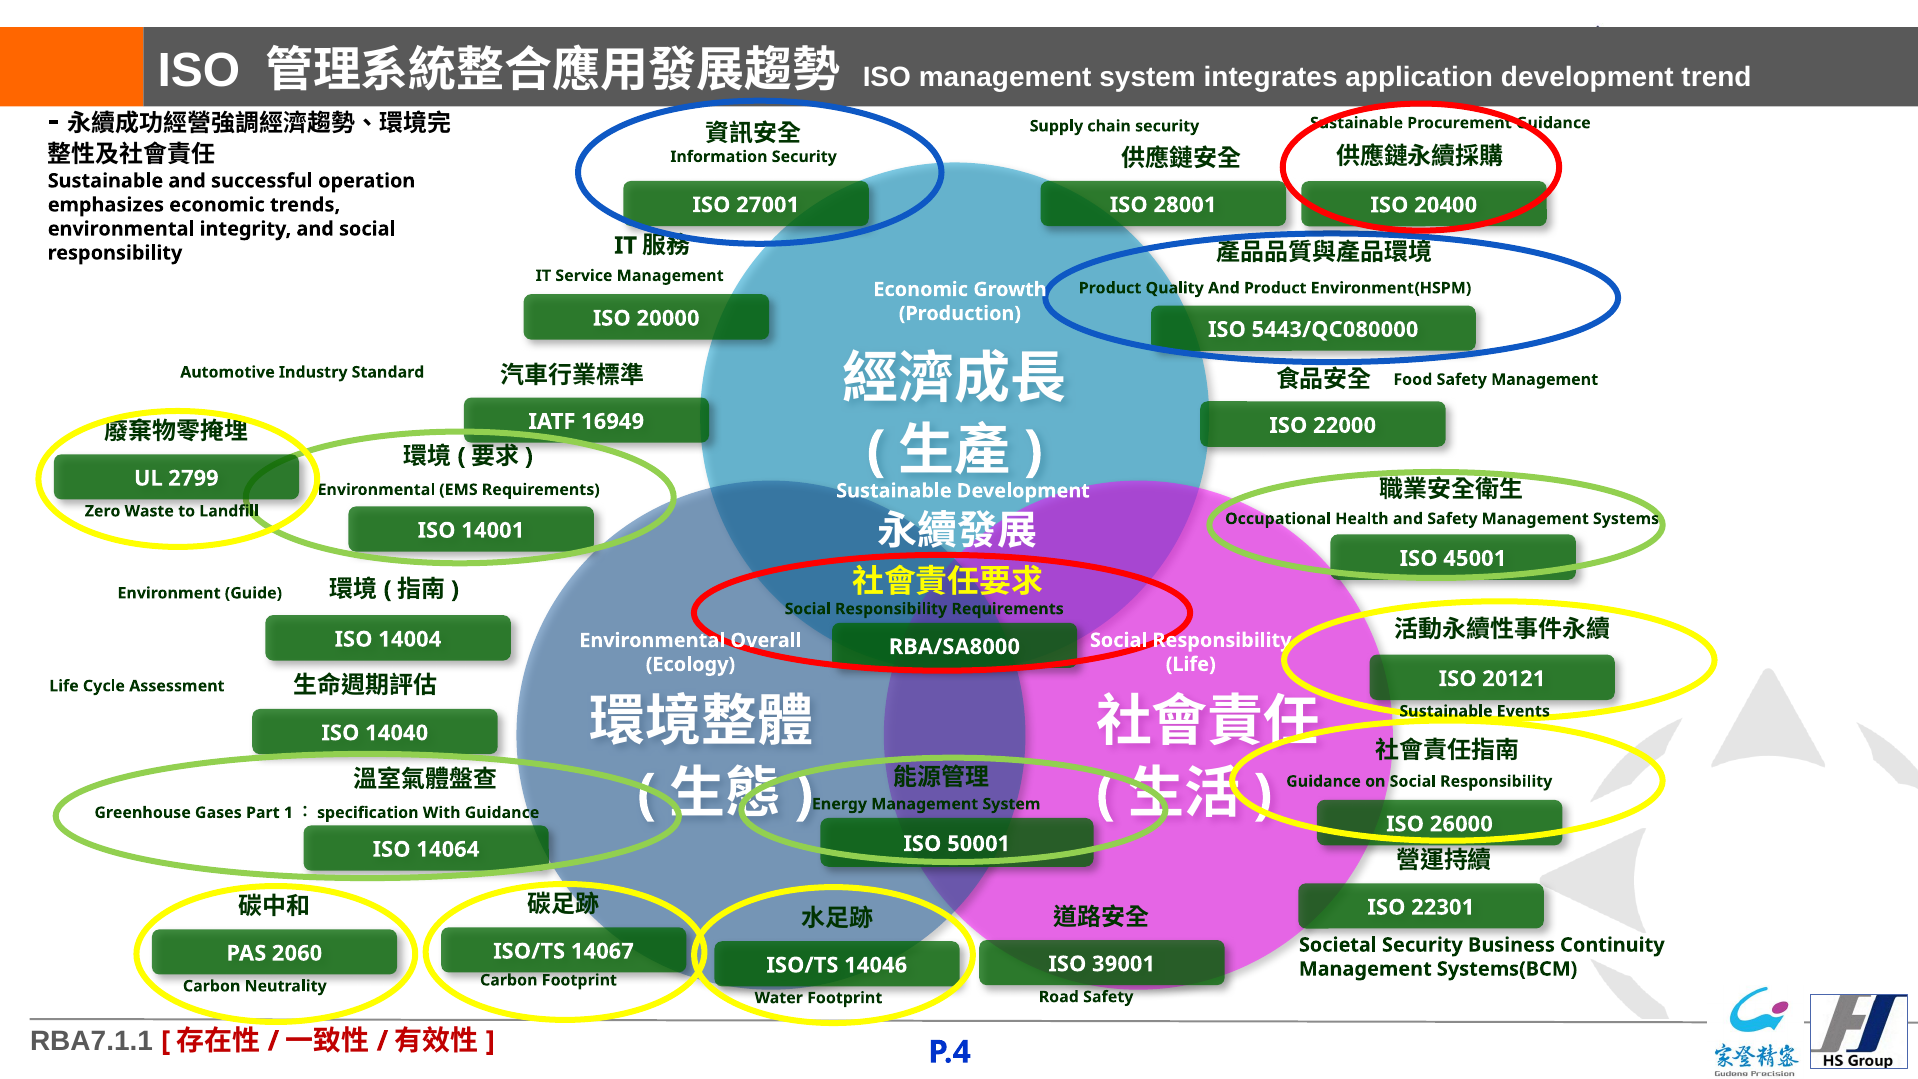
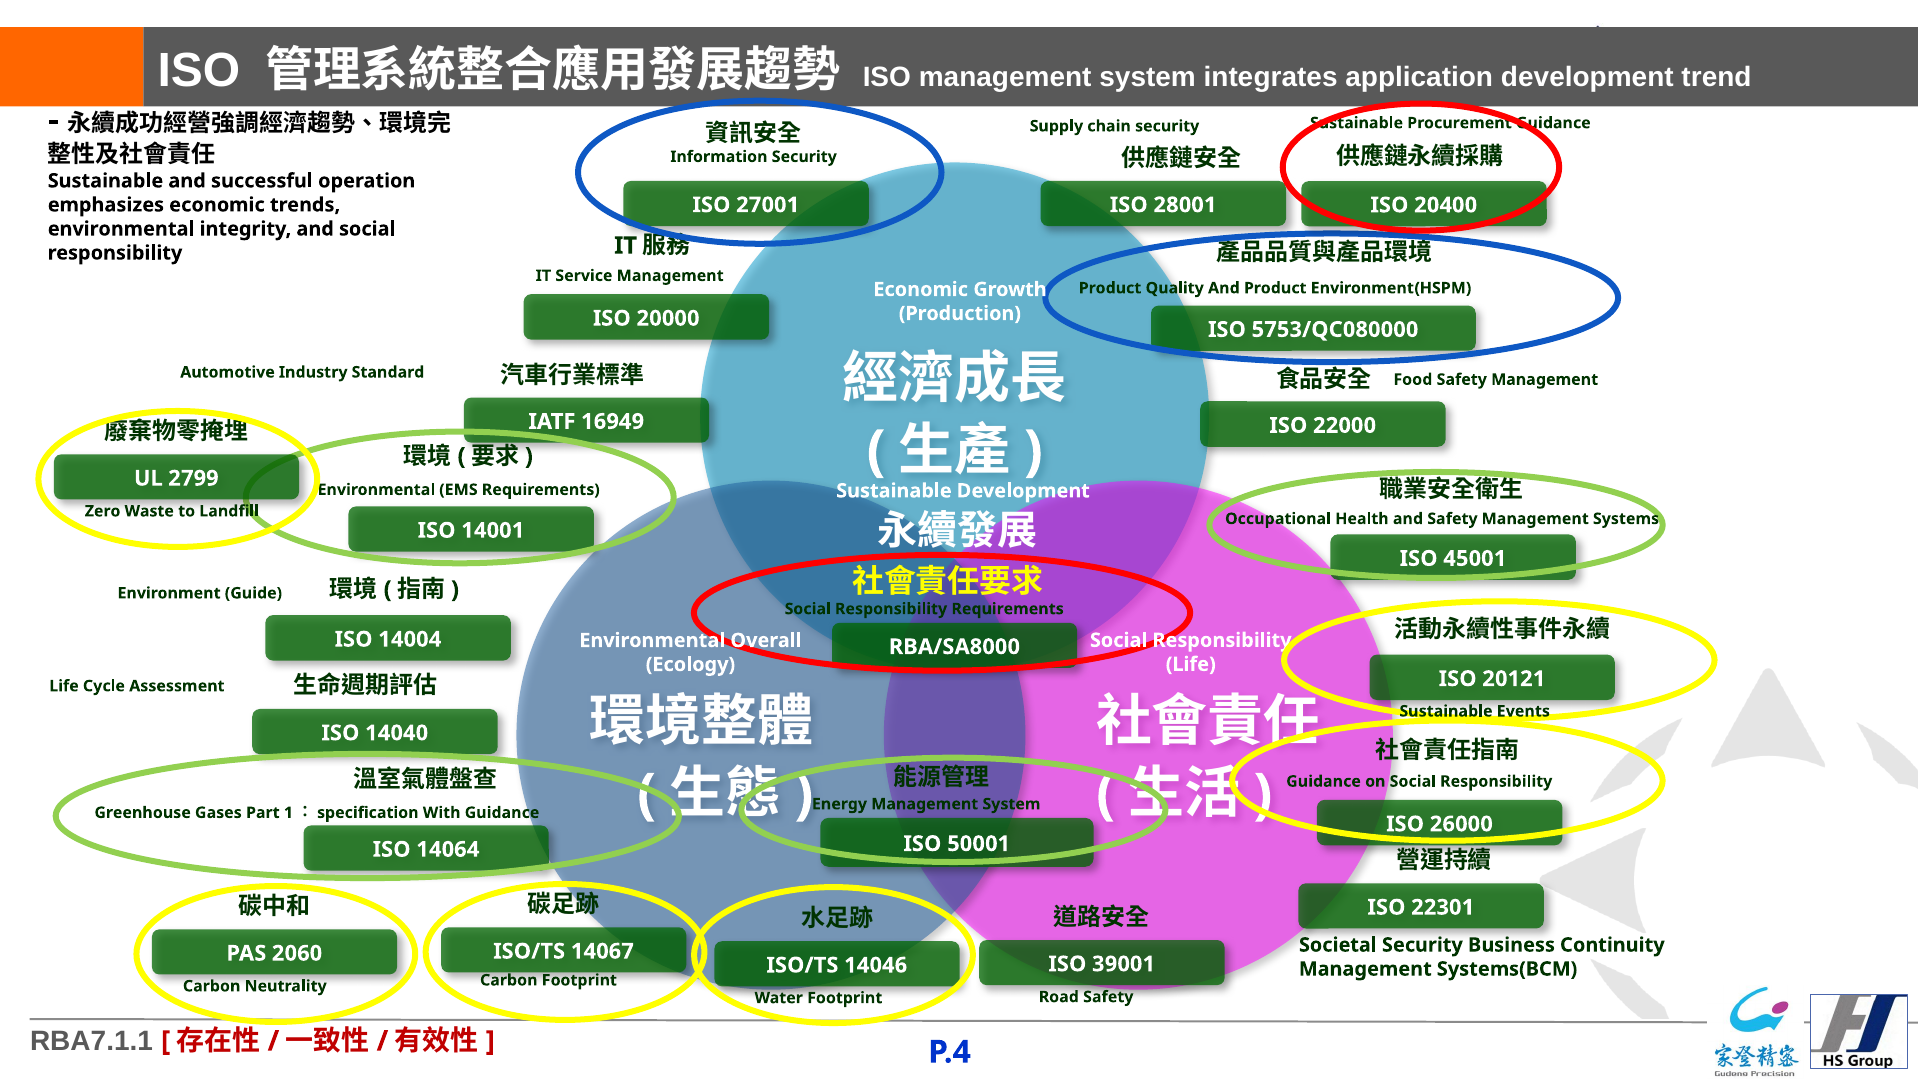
5443/QC080000: 5443/QC080000 -> 5753/QC080000
